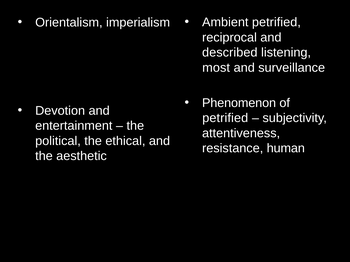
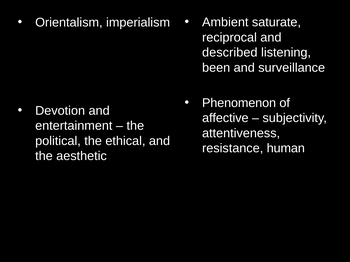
Ambient petrified: petrified -> saturate
most: most -> been
petrified at (225, 118): petrified -> affective
